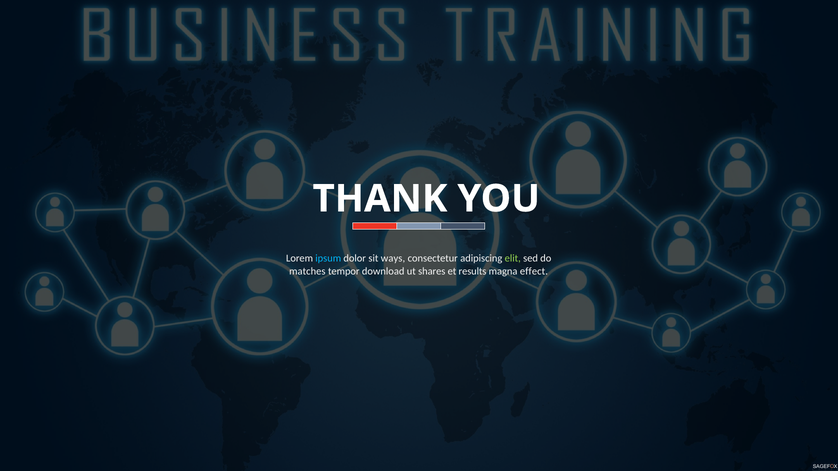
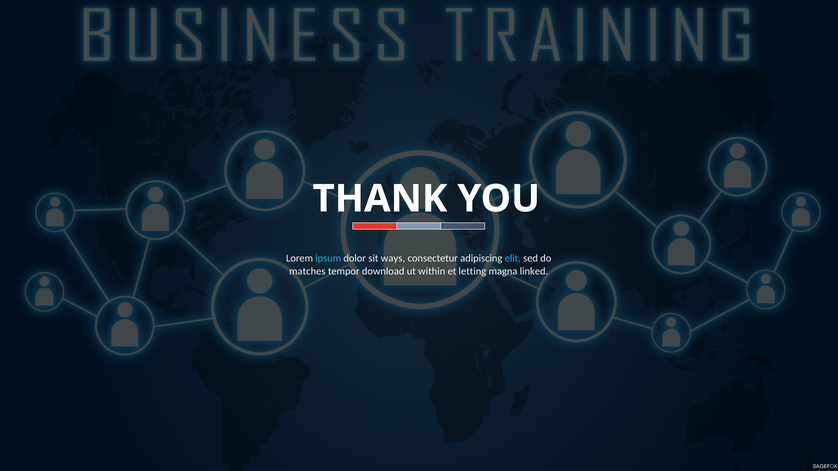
elit colour: light green -> light blue
shares: shares -> within
results: results -> letting
effect: effect -> linked
